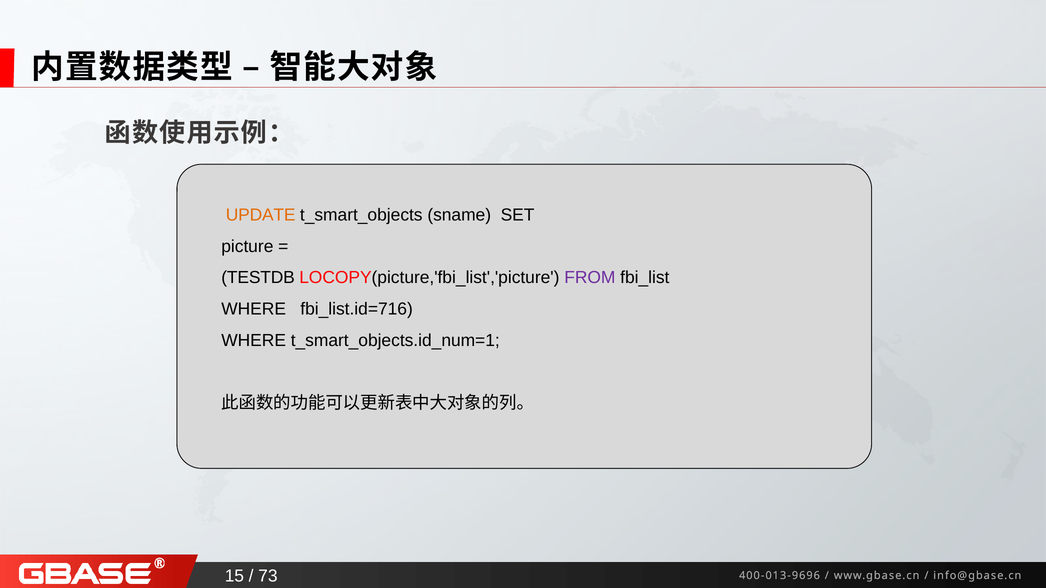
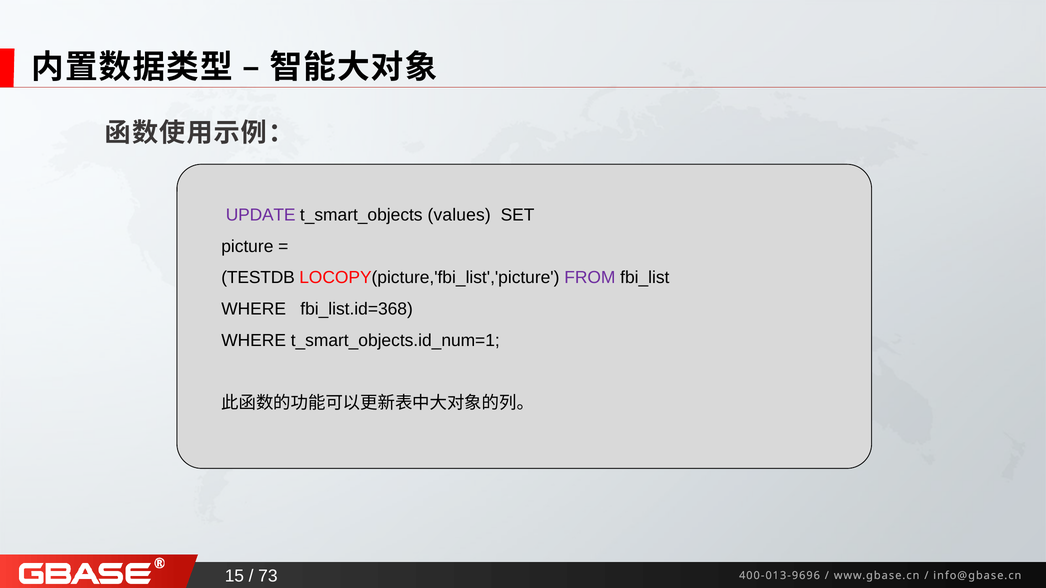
UPDATE colour: orange -> purple
sname: sname -> values
fbi_list.id=716: fbi_list.id=716 -> fbi_list.id=368
